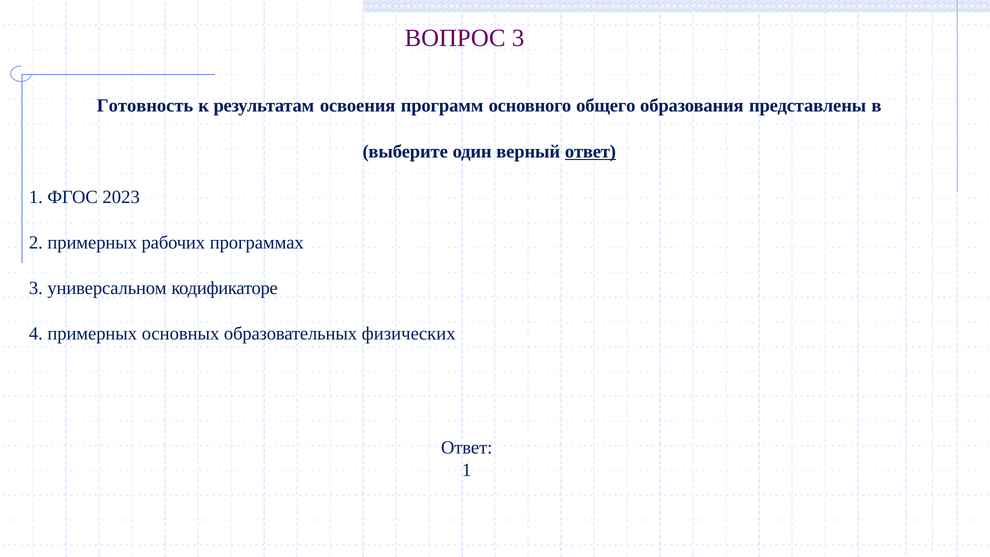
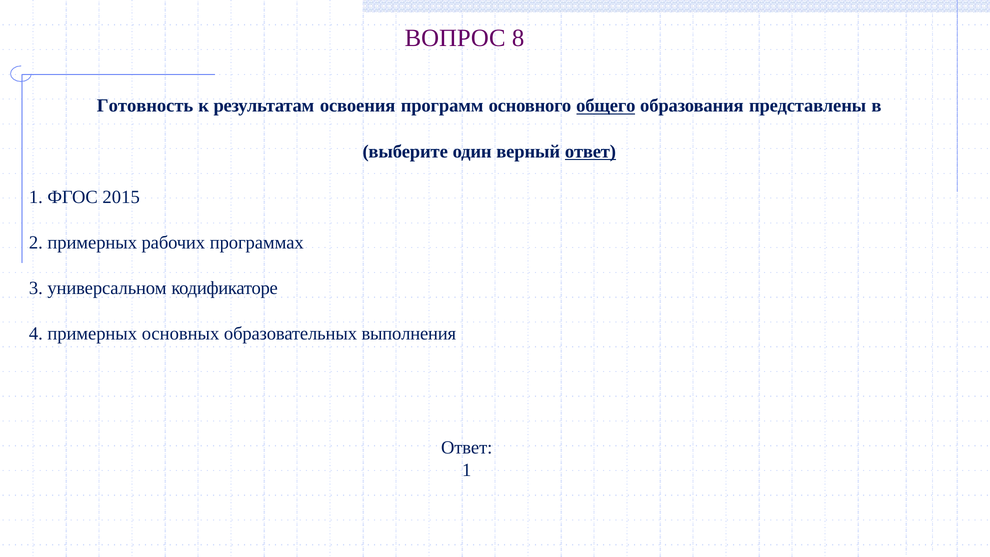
3: 3 -> 8
общего underline: none -> present
2023: 2023 -> 2015
физических: физических -> выполнения
